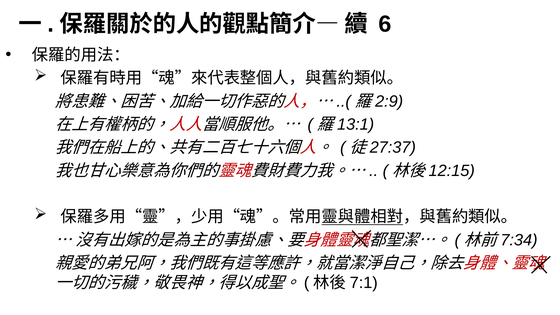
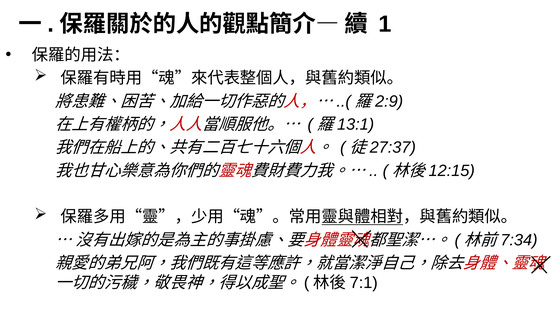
6: 6 -> 1
